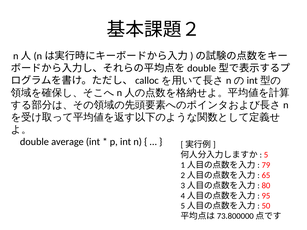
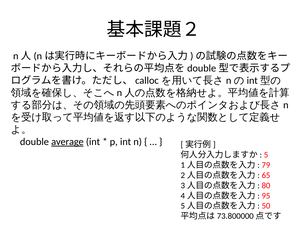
average underline: none -> present
